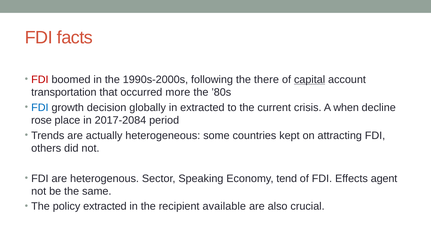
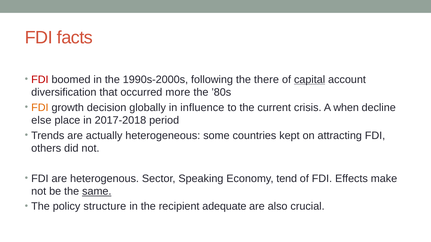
transportation: transportation -> diversification
FDI at (40, 108) colour: blue -> orange
in extracted: extracted -> influence
rose: rose -> else
2017-2084: 2017-2084 -> 2017-2018
agent: agent -> make
same underline: none -> present
policy extracted: extracted -> structure
available: available -> adequate
